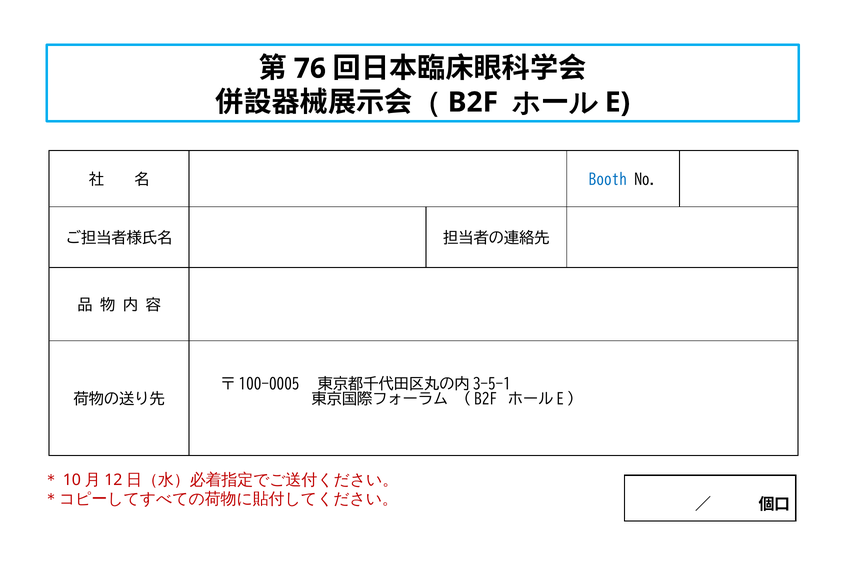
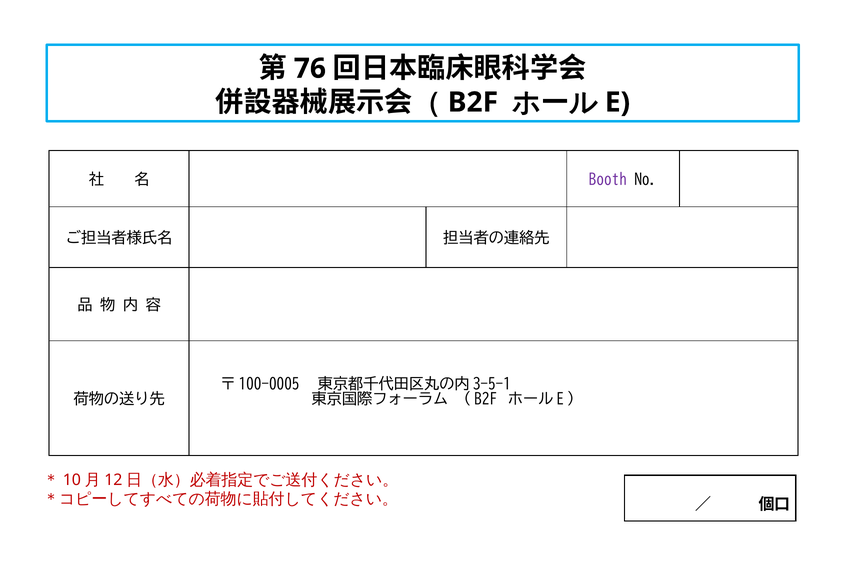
Booth colour: blue -> purple
